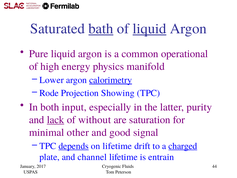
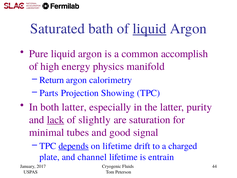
bath underline: present -> none
operational: operational -> accomplish
Lower: Lower -> Return
calorimetry underline: present -> none
Rode: Rode -> Parts
both input: input -> latter
without: without -> slightly
other: other -> tubes
charged underline: present -> none
